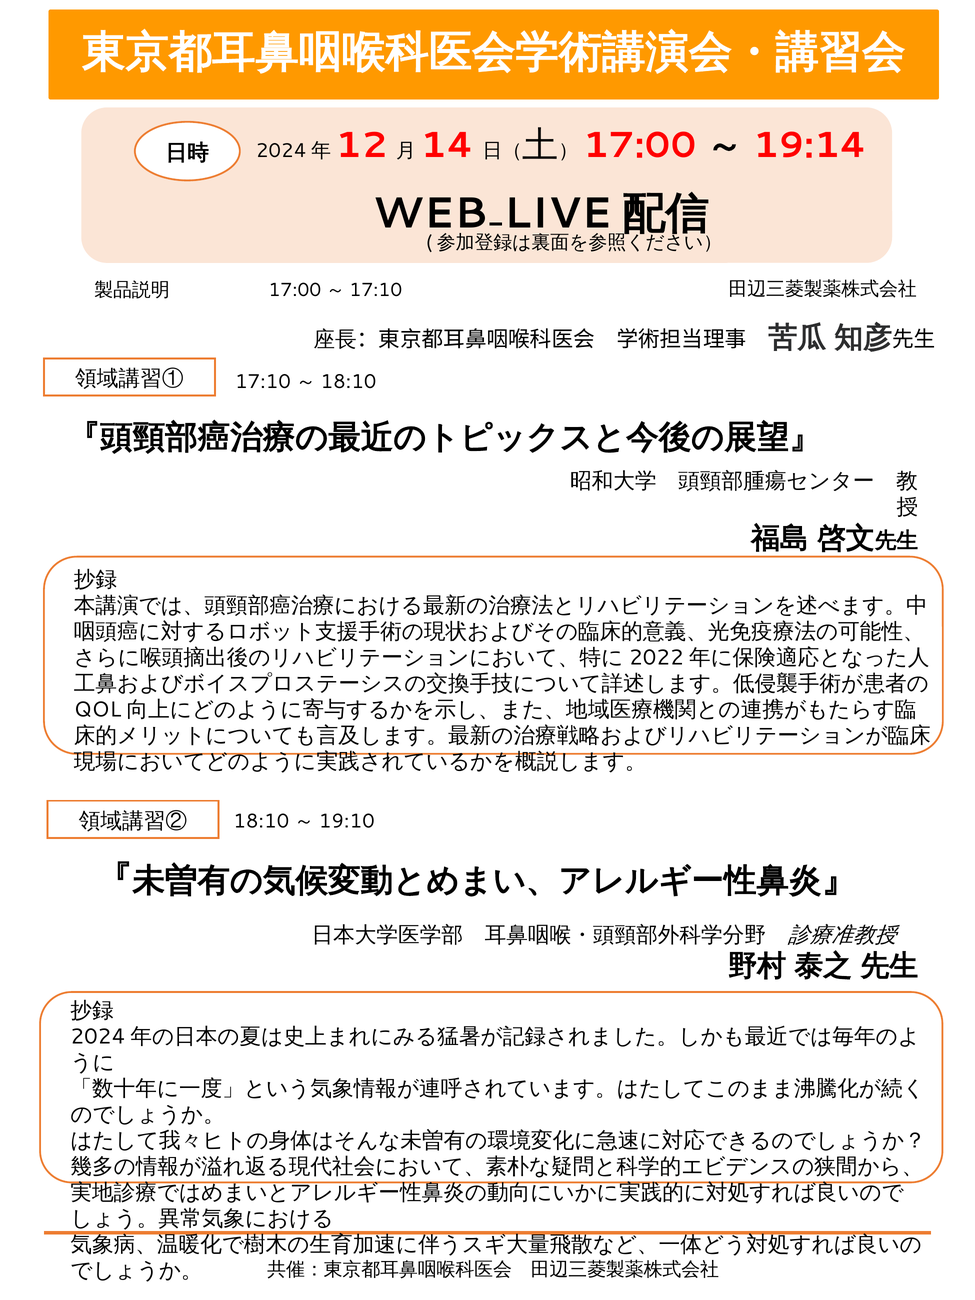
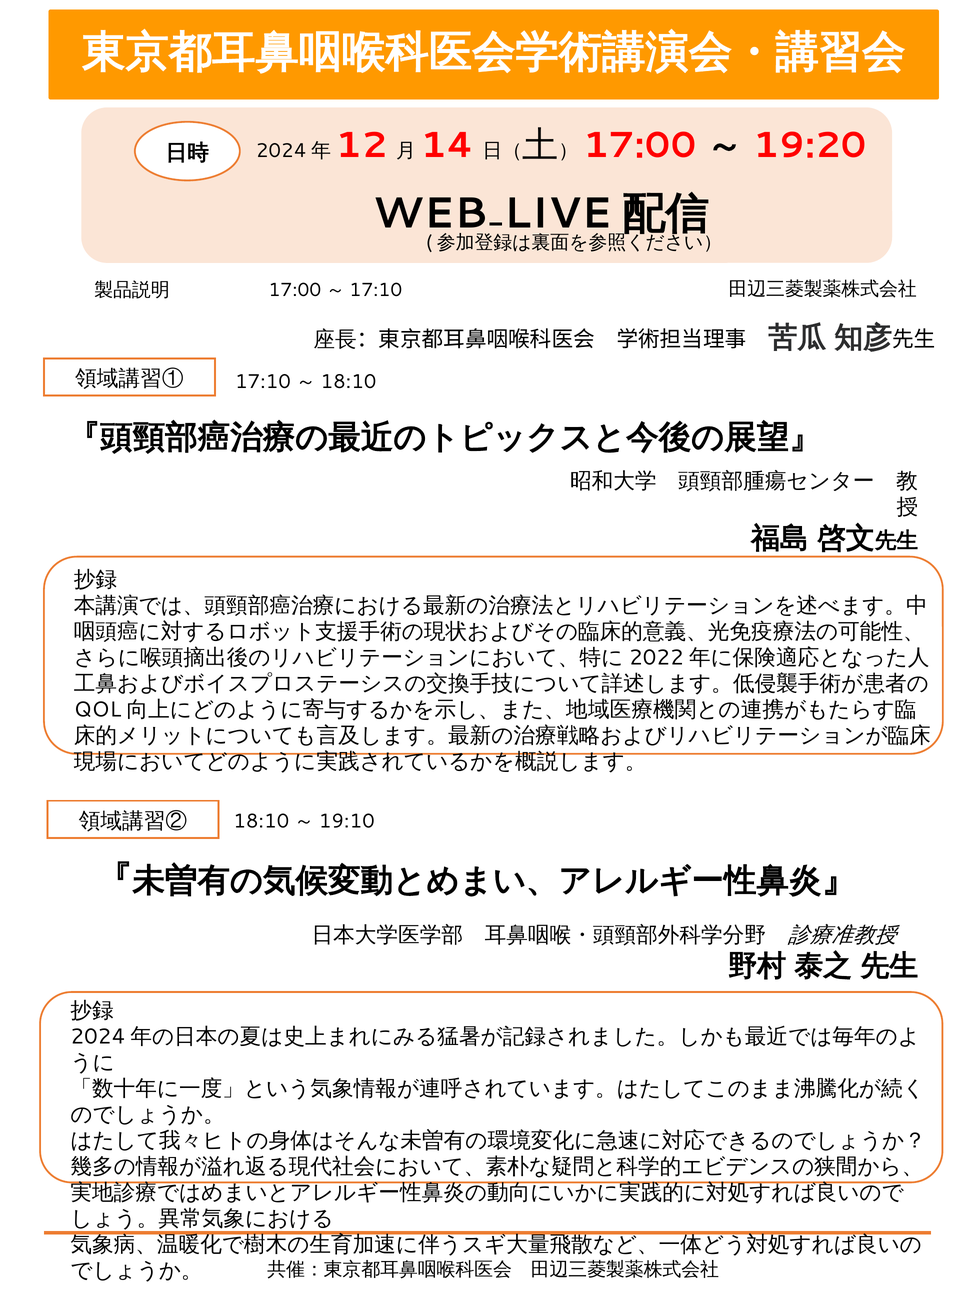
19:14: 19:14 -> 19:20
